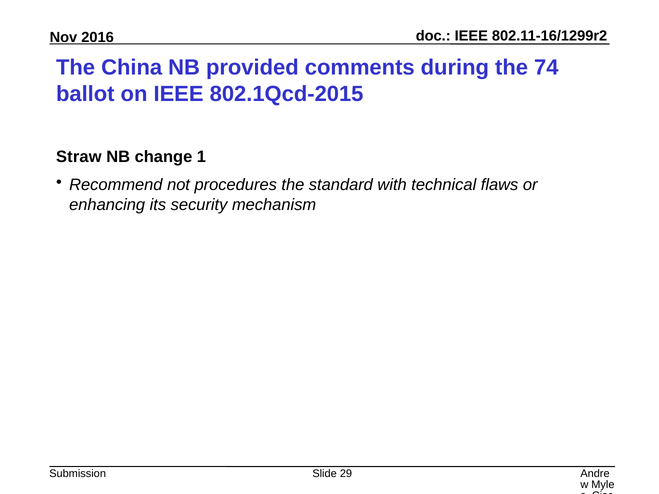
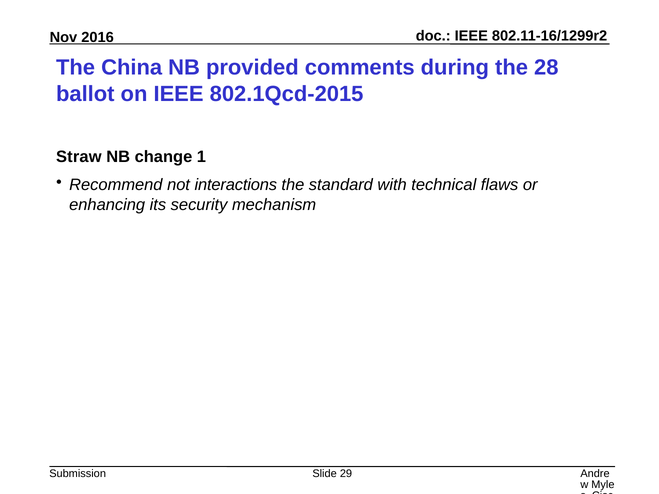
74: 74 -> 28
procedures: procedures -> interactions
